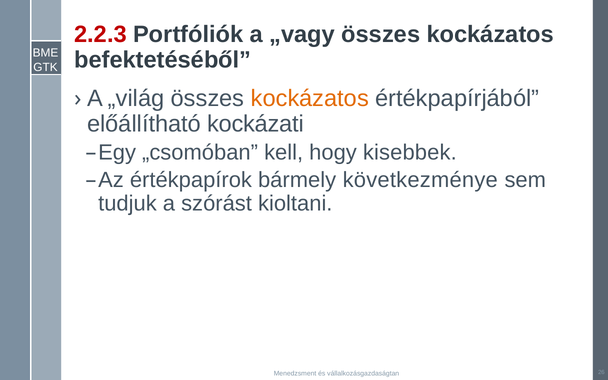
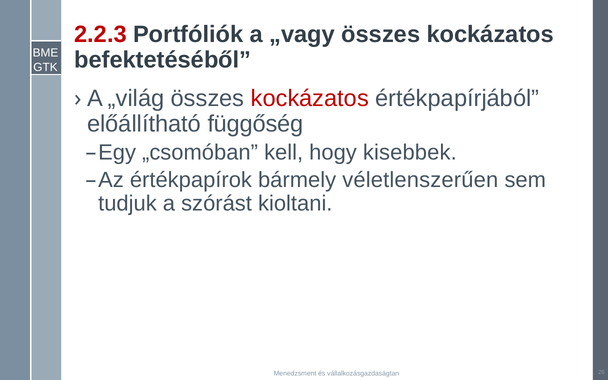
kockázatos at (310, 98) colour: orange -> red
kockázati: kockázati -> függőség
következménye: következménye -> véletlenszerűen
